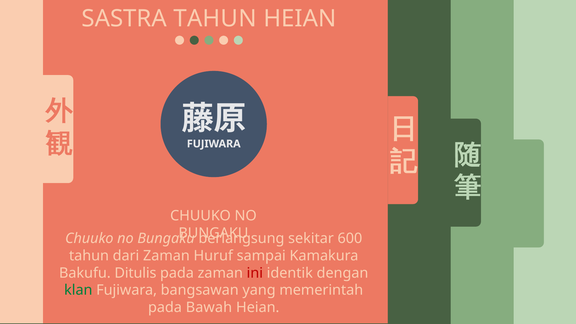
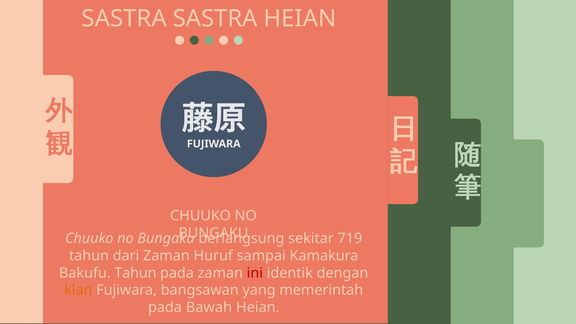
SASTRA TAHUN: TAHUN -> SASTRA
600: 600 -> 719
Bakufu Ditulis: Ditulis -> Tahun
klan colour: green -> orange
